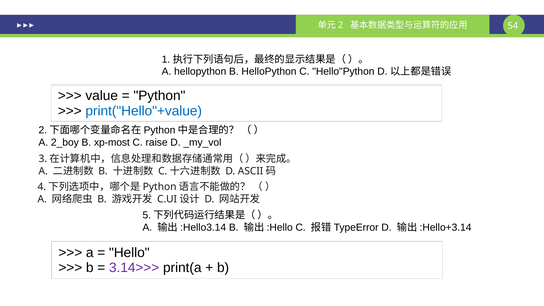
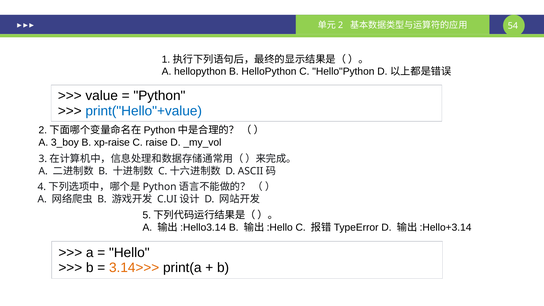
2_boy: 2_boy -> 3_boy
xp-most: xp-most -> xp-raise
3.14>>> colour: purple -> orange
